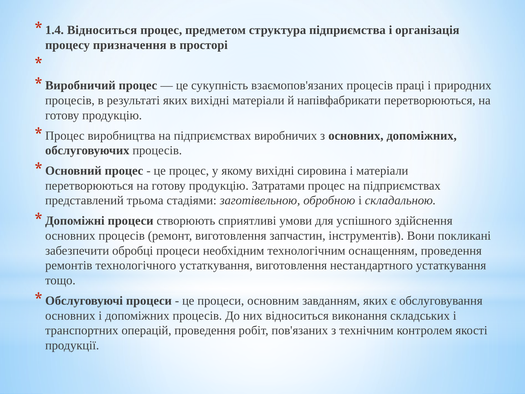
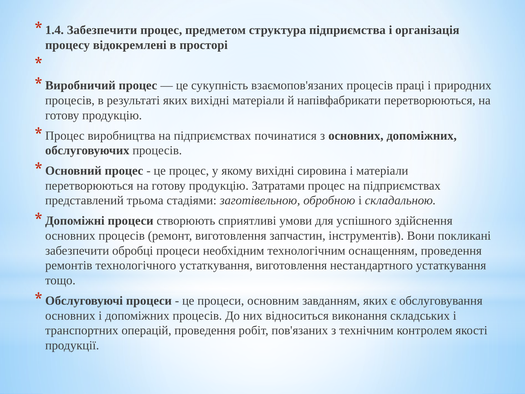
Відноситься at (102, 30): Відноситься -> Забезпечити
призначення: призначення -> відокремлені
виробничих: виробничих -> починатися
